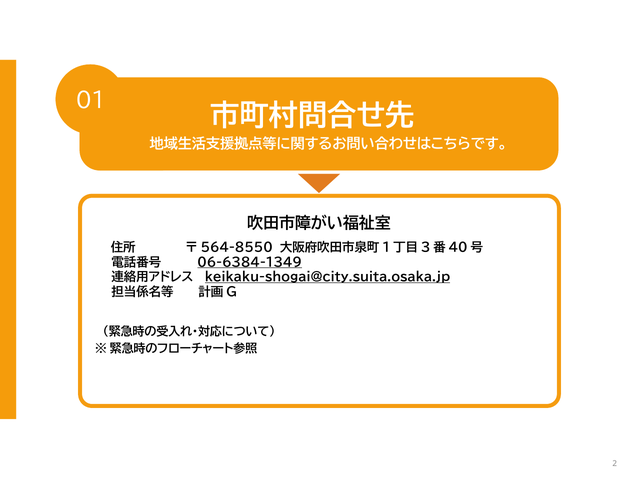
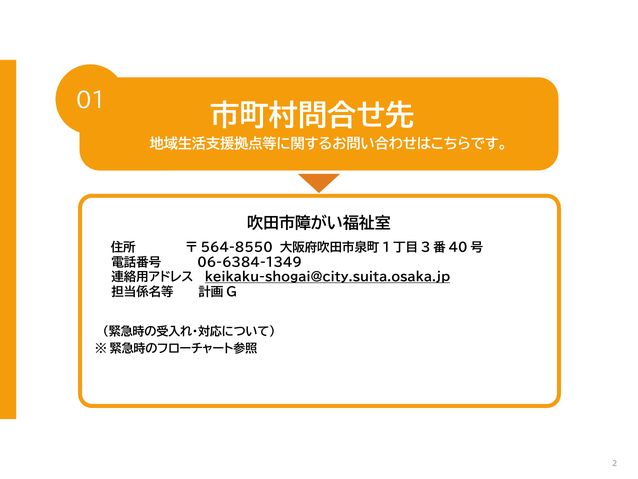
06-6384-1349 underline: present -> none
